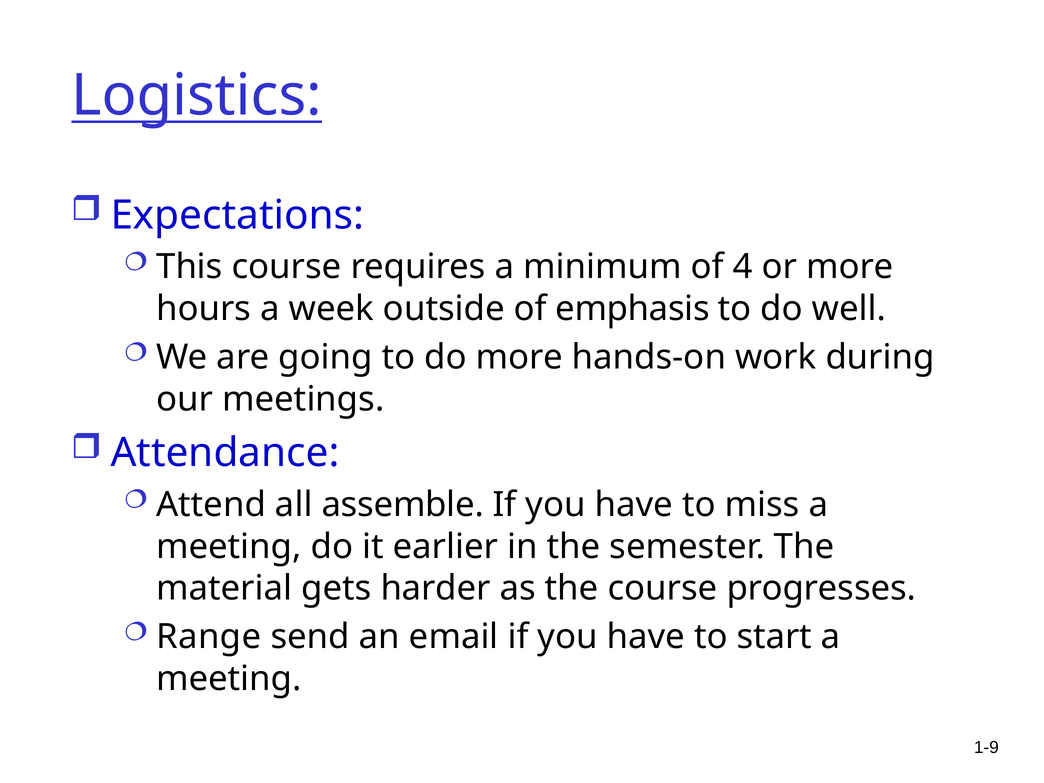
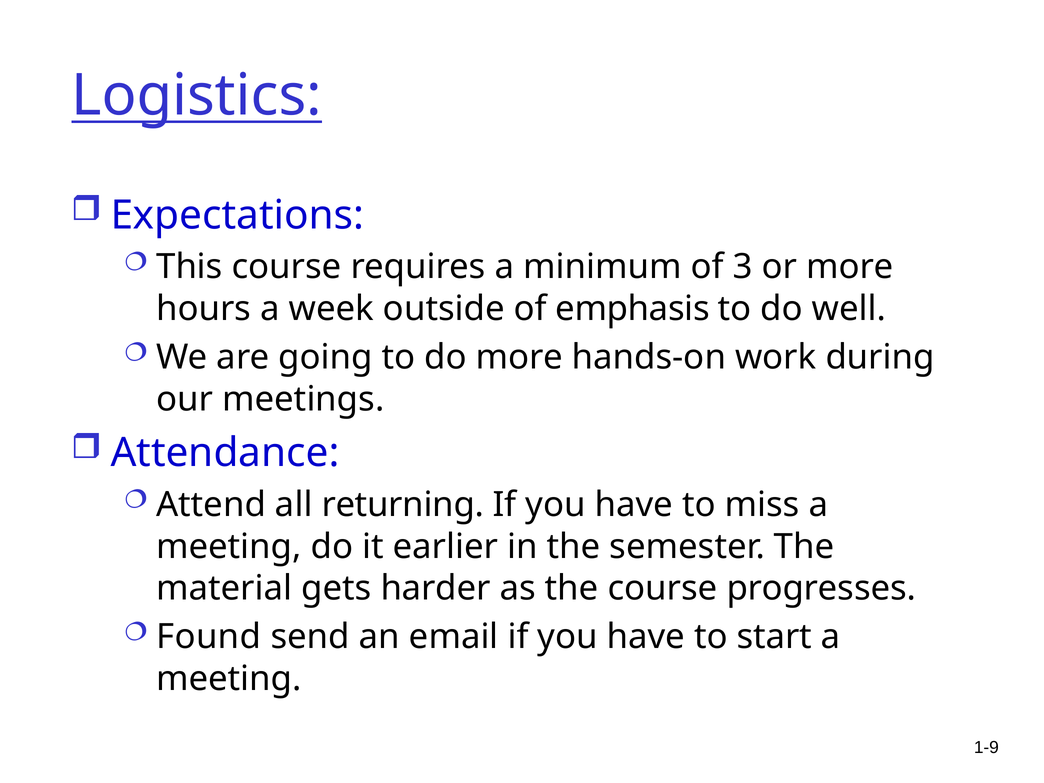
4: 4 -> 3
assemble: assemble -> returning
Range: Range -> Found
